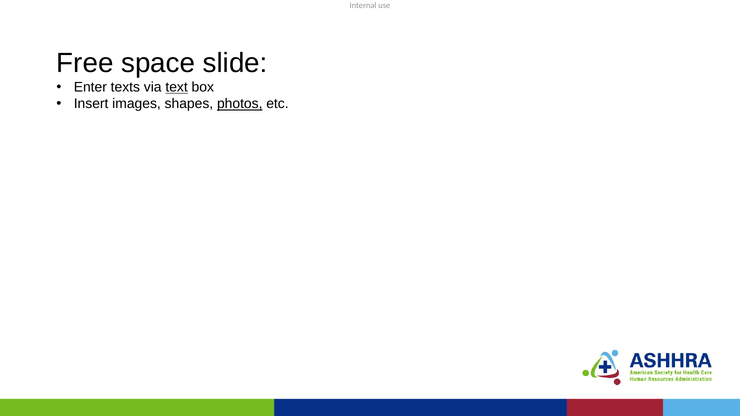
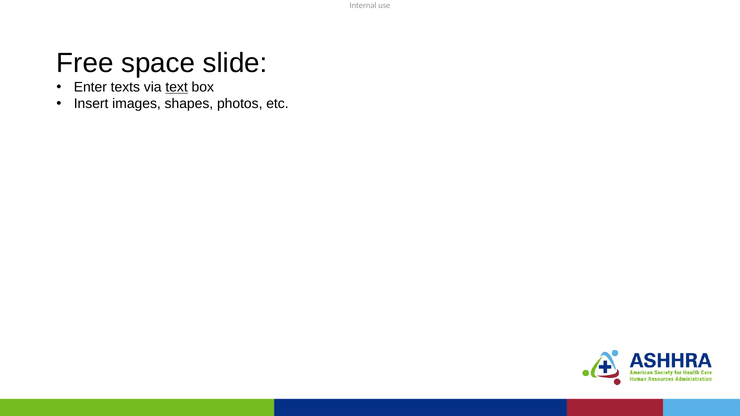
photos underline: present -> none
